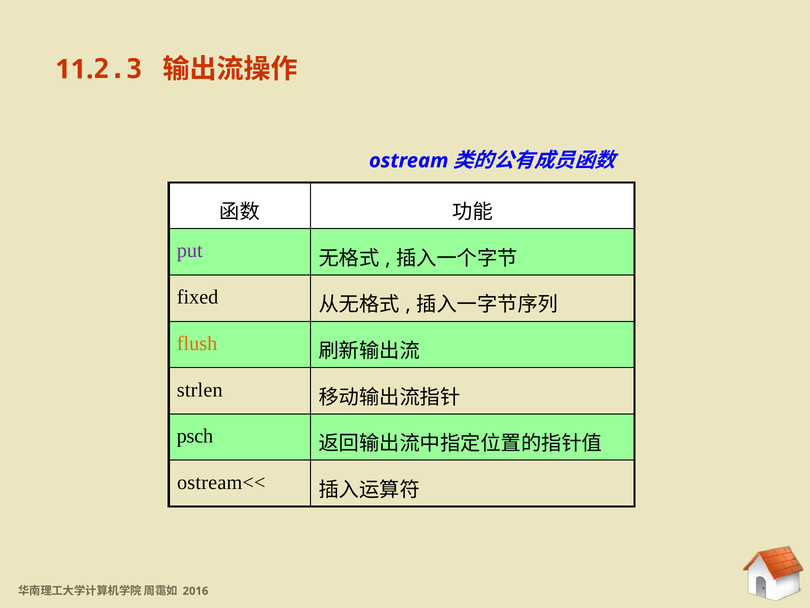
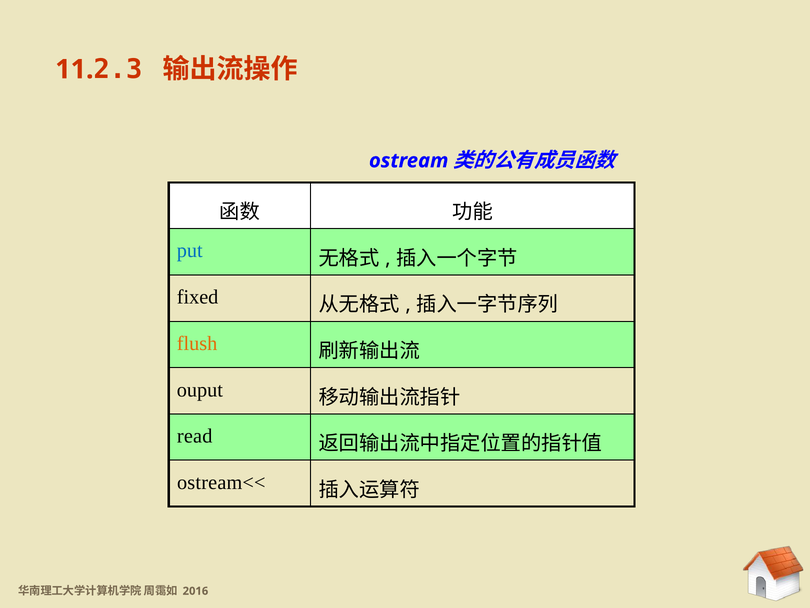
put colour: purple -> blue
strlen: strlen -> ouput
psch: psch -> read
